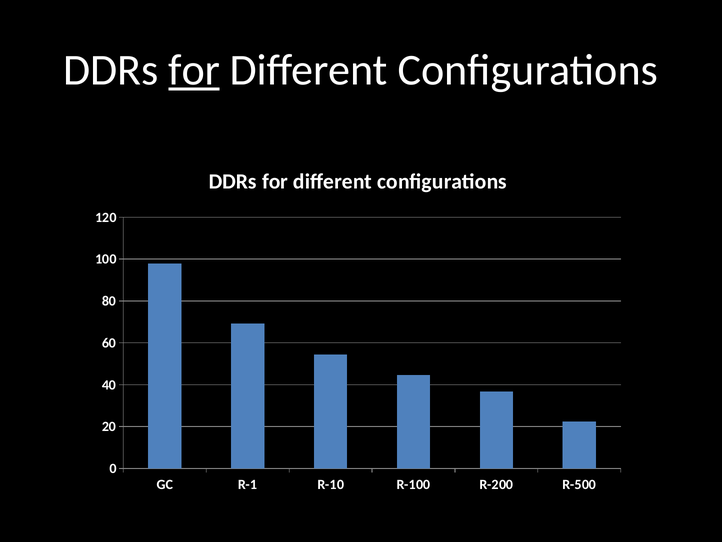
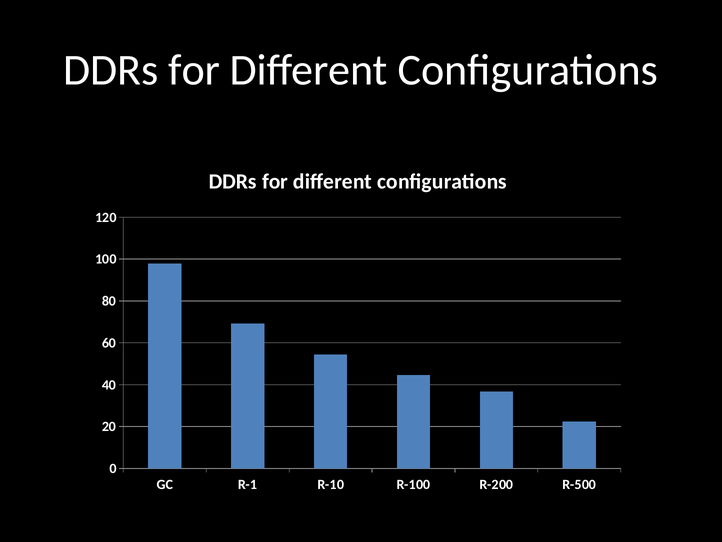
for at (194, 70) underline: present -> none
